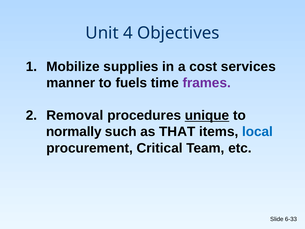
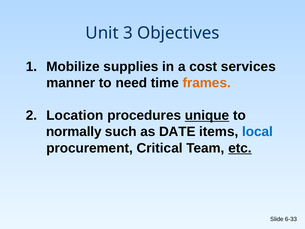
4: 4 -> 3
fuels: fuels -> need
frames colour: purple -> orange
Removal: Removal -> Location
THAT: THAT -> DATE
etc underline: none -> present
